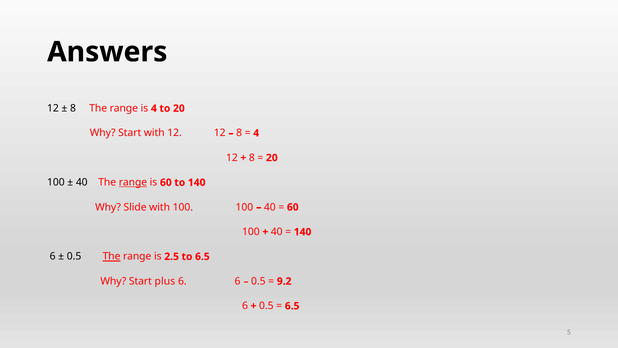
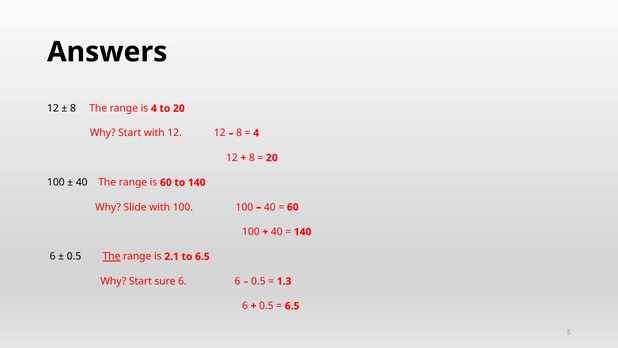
range at (133, 182) underline: present -> none
2.5: 2.5 -> 2.1
plus: plus -> sure
9.2: 9.2 -> 1.3
